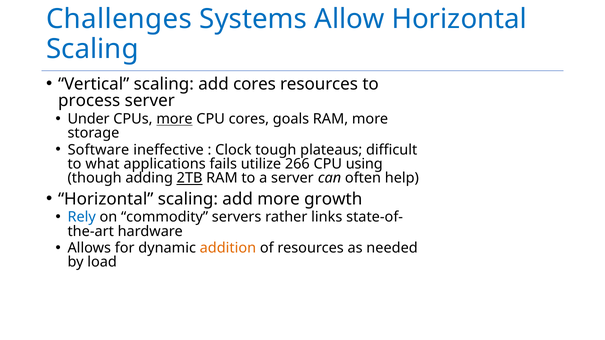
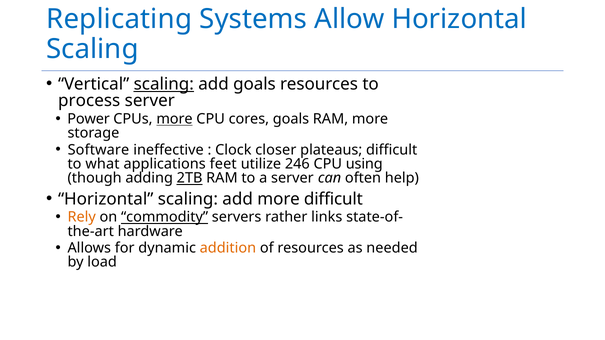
Challenges: Challenges -> Replicating
scaling at (164, 84) underline: none -> present
add cores: cores -> goals
Under: Under -> Power
tough: tough -> closer
fails: fails -> feet
266: 266 -> 246
more growth: growth -> difficult
Rely colour: blue -> orange
commodity underline: none -> present
